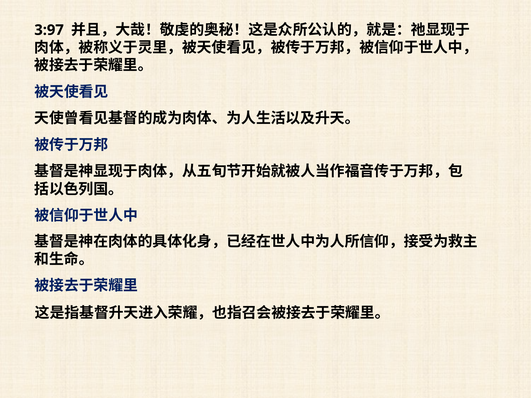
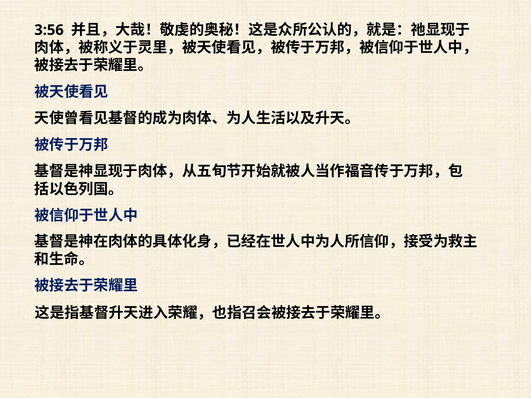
3:97: 3:97 -> 3:56
